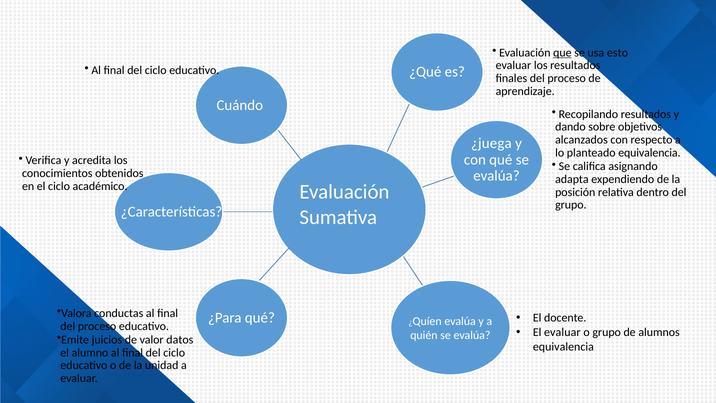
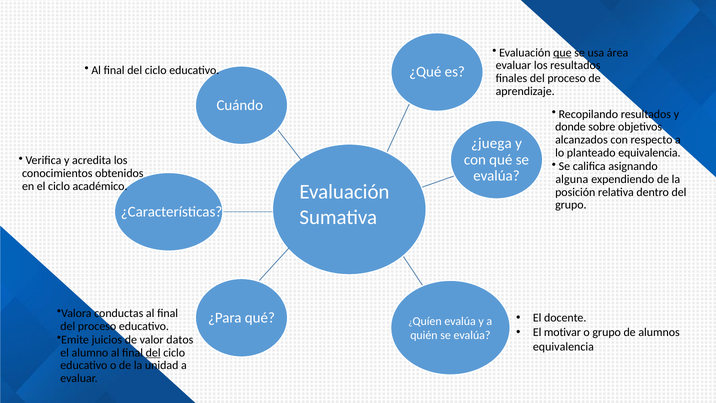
esto: esto -> área
dando: dando -> donde
adapta: adapta -> alguna
El evaluar: evaluar -> motivar
del at (153, 352) underline: none -> present
